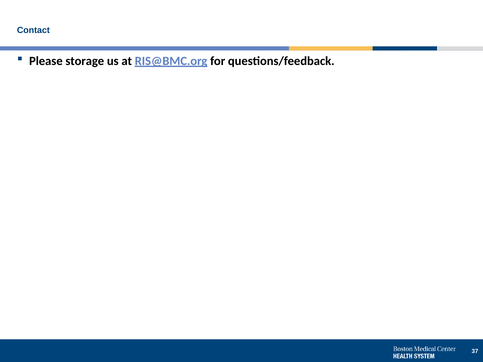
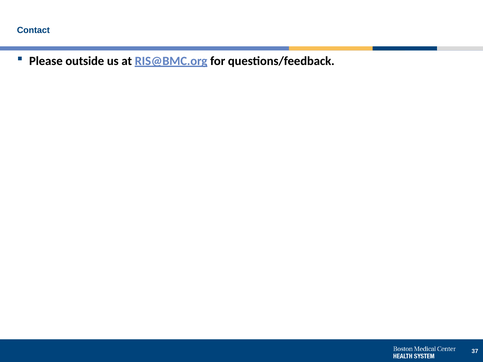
storage: storage -> outside
